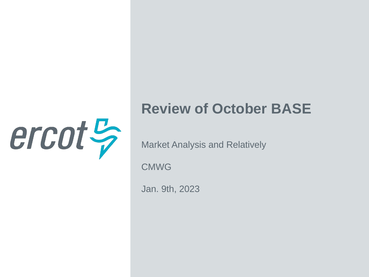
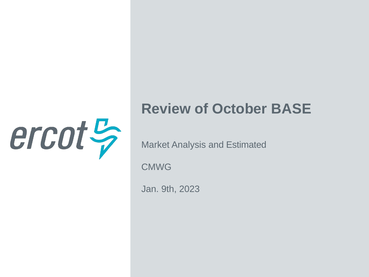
Relatively: Relatively -> Estimated
